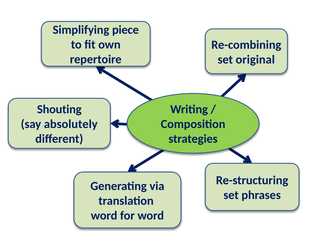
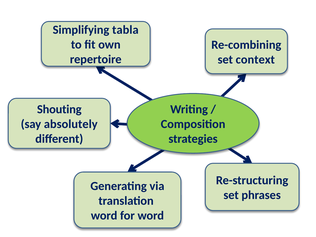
piece: piece -> tabla
original: original -> context
